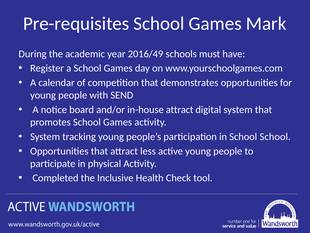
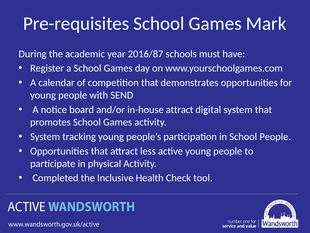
2016/49: 2016/49 -> 2016/87
School School: School -> People
